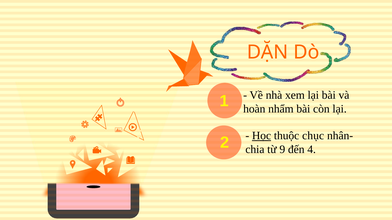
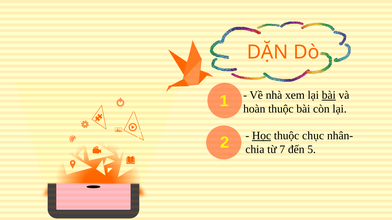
bài at (329, 95) underline: none -> present
hoàn nhẩm: nhẩm -> thuộc
9: 9 -> 7
4: 4 -> 5
